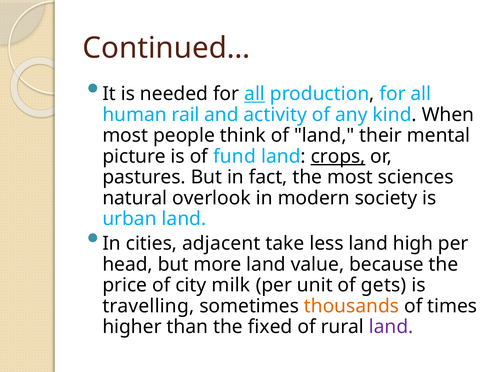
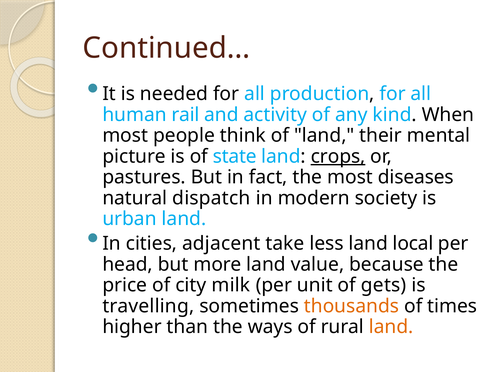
all at (255, 94) underline: present -> none
fund: fund -> state
sciences: sciences -> diseases
overlook: overlook -> dispatch
high: high -> local
fixed: fixed -> ways
land at (391, 326) colour: purple -> orange
